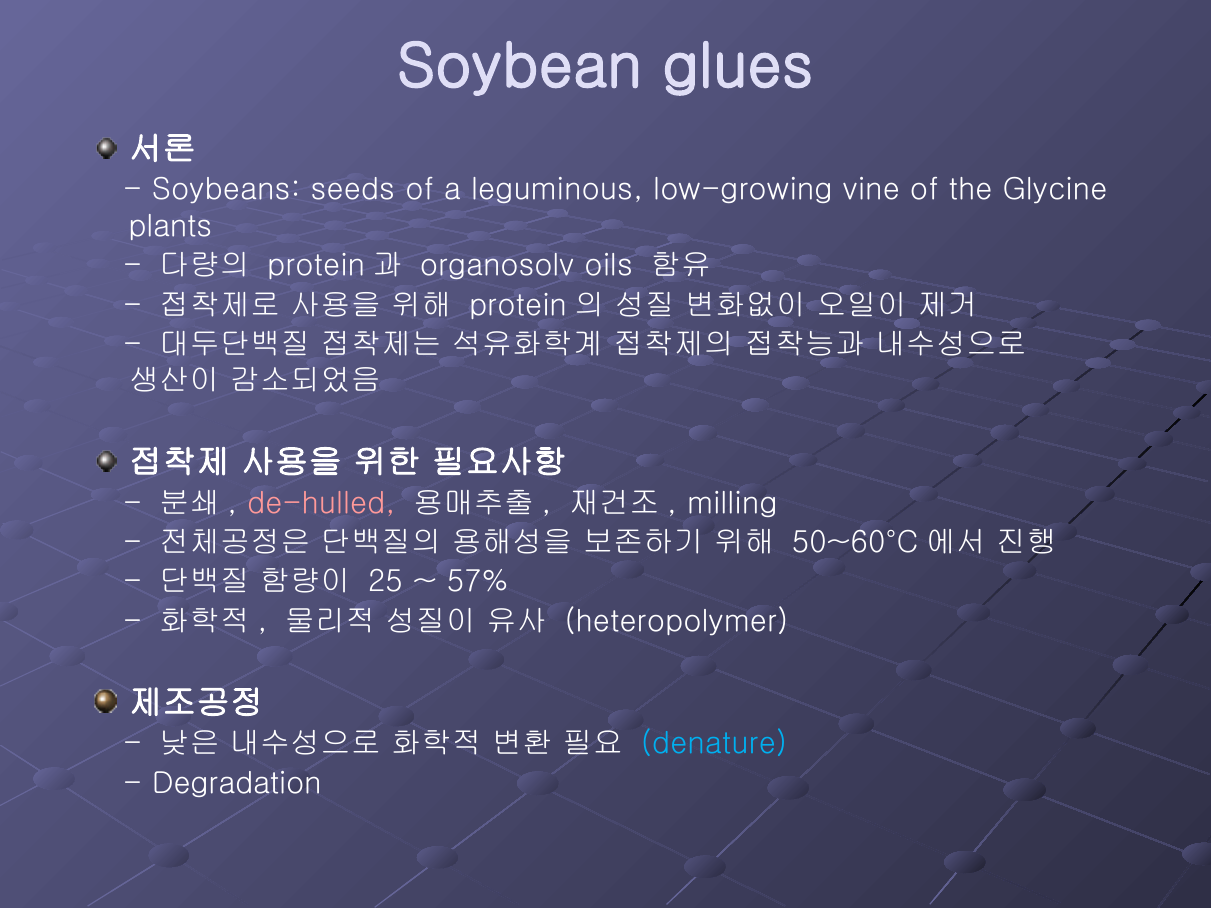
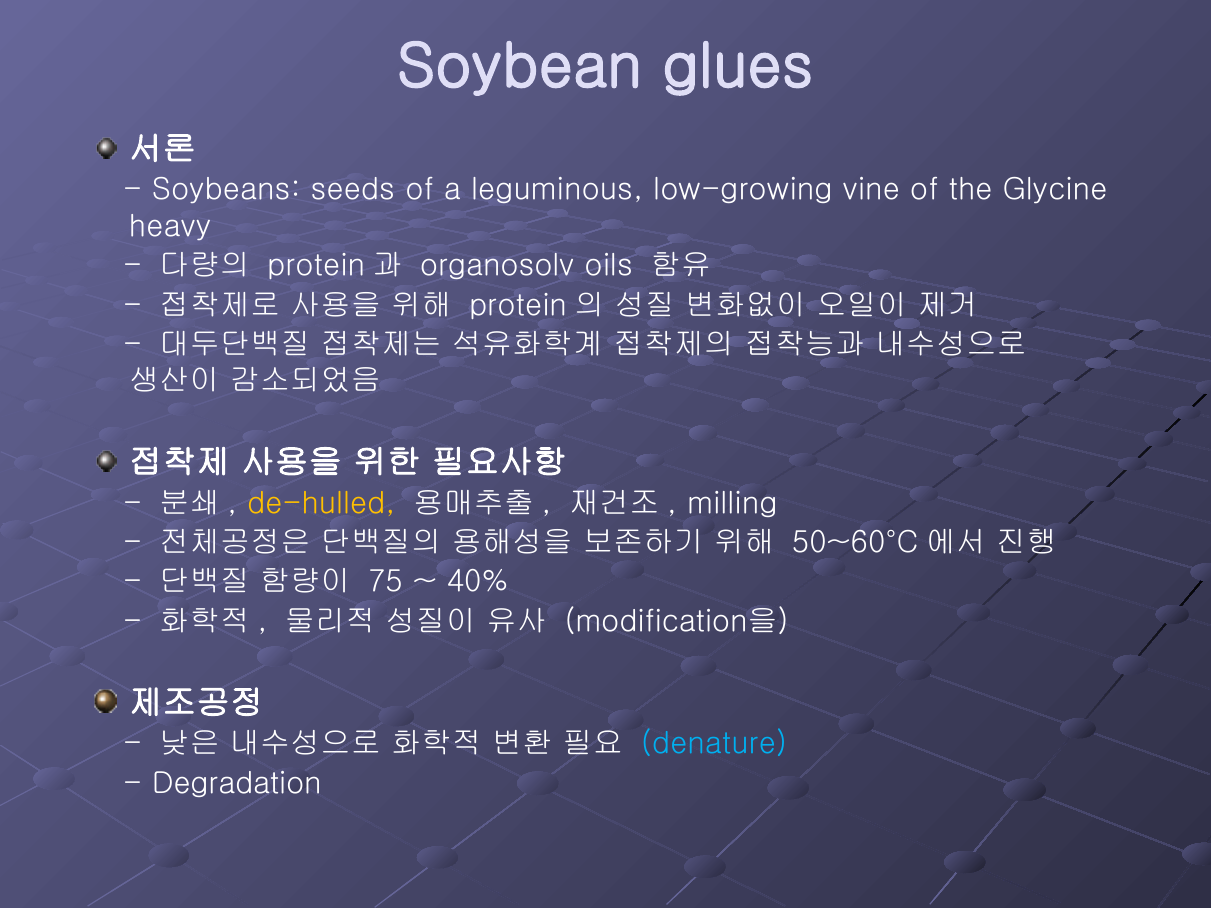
plants: plants -> heavy
de-hulled colour: pink -> yellow
25: 25 -> 75
57%: 57% -> 40%
heteropolymer: heteropolymer -> modification을
